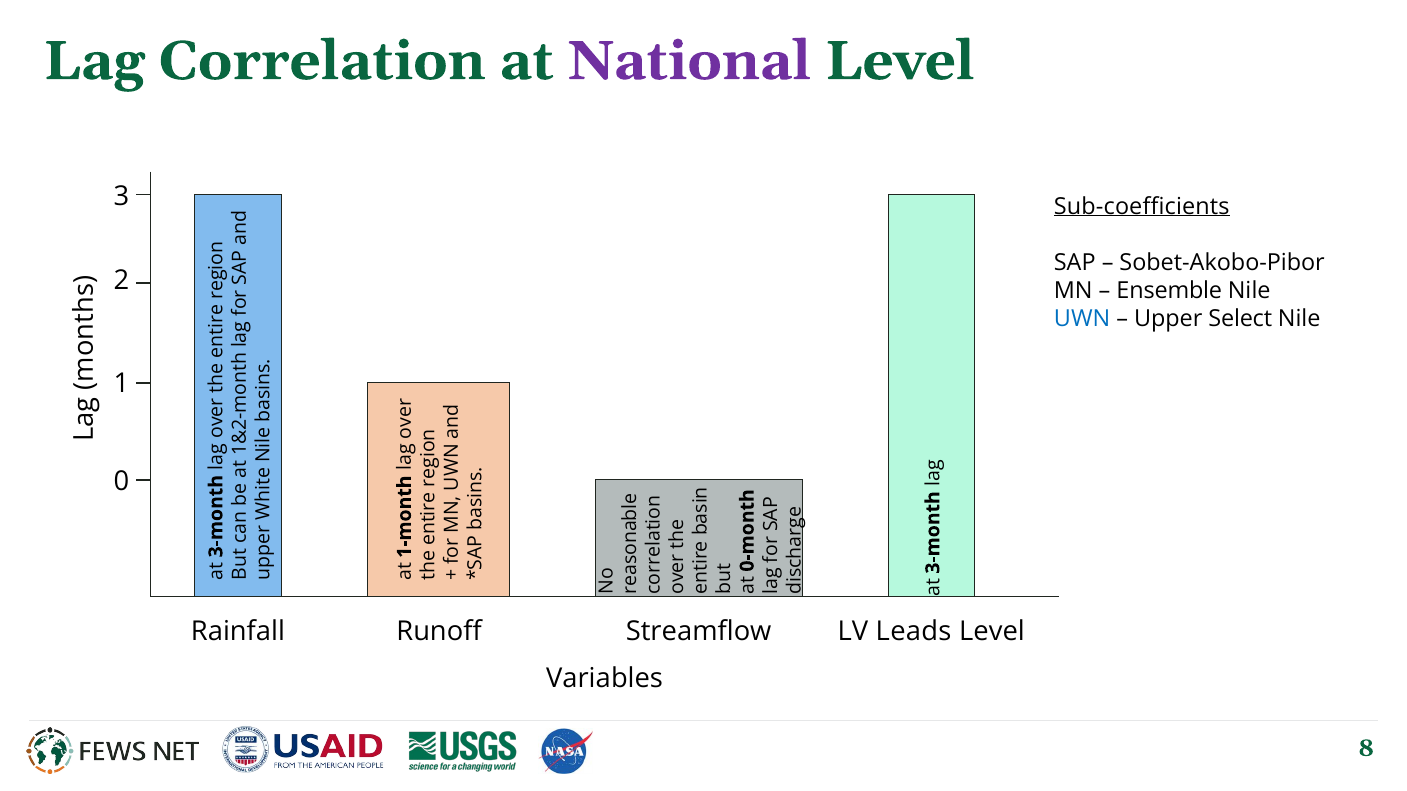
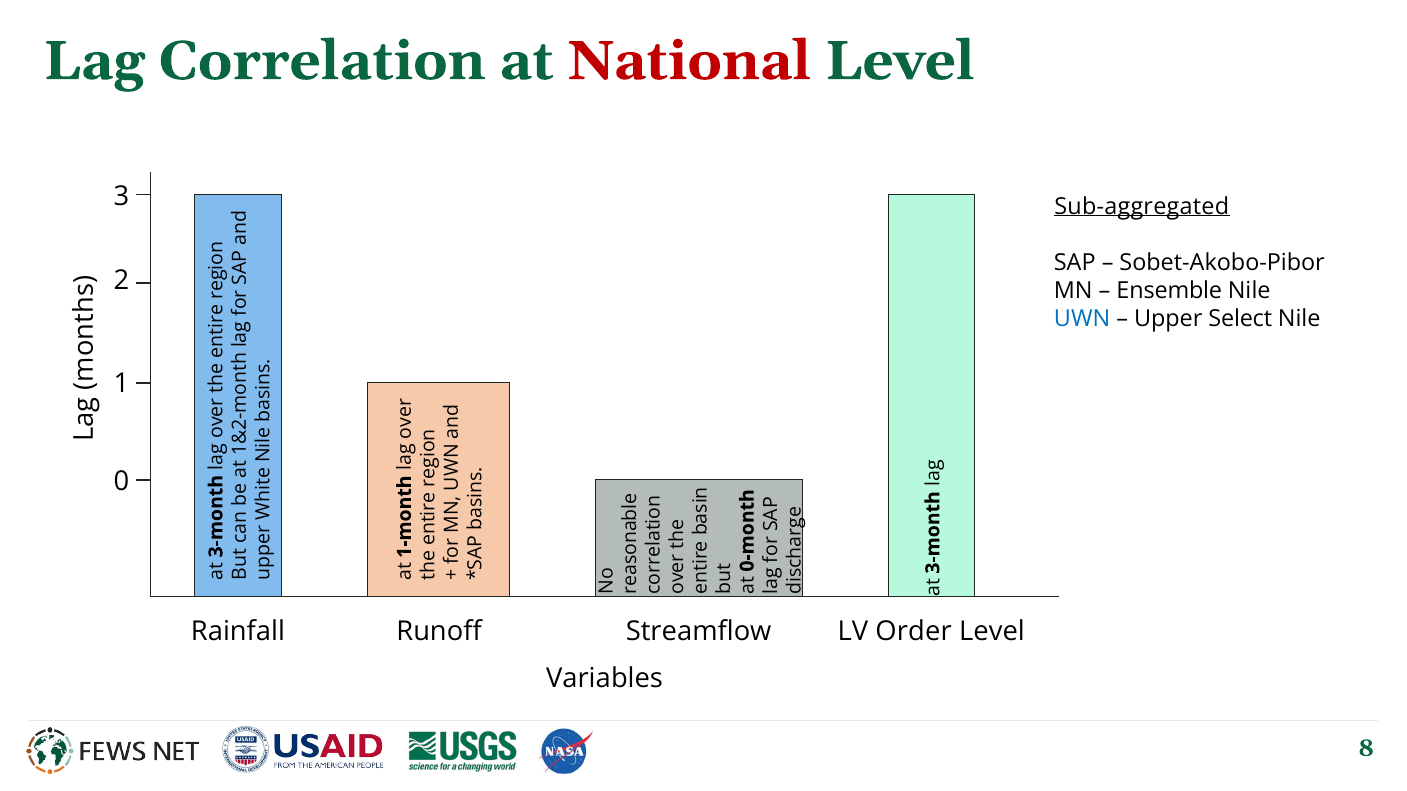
National colour: purple -> red
Sub-coefficients: Sub-coefficients -> Sub-aggregated
Leads: Leads -> Order
